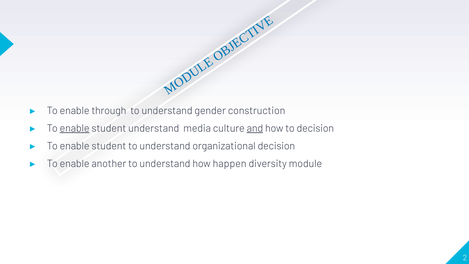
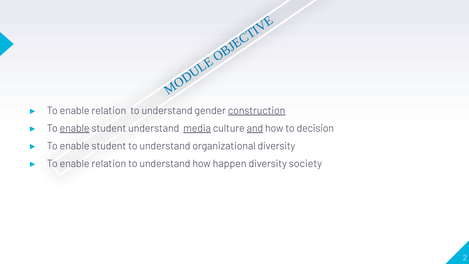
through at (109, 111): through -> relation
construction underline: none -> present
media underline: none -> present
organizational decision: decision -> diversity
another at (109, 164): another -> relation
module: module -> society
